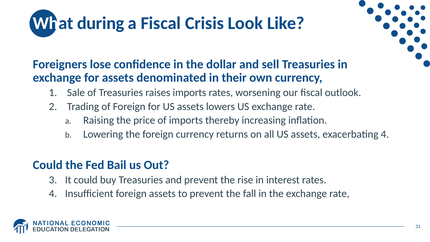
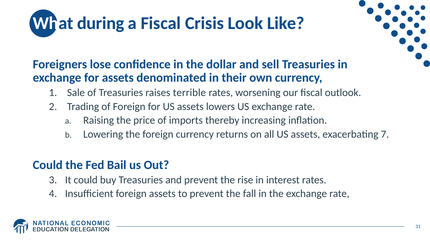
raises imports: imports -> terrible
exacerbating 4: 4 -> 7
